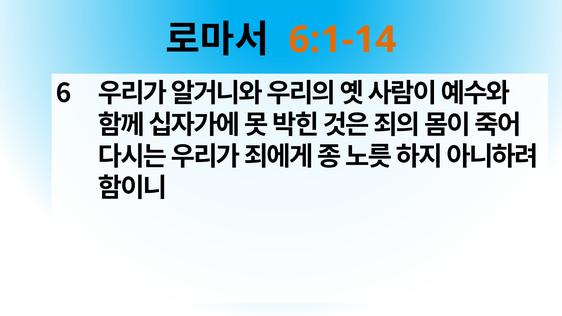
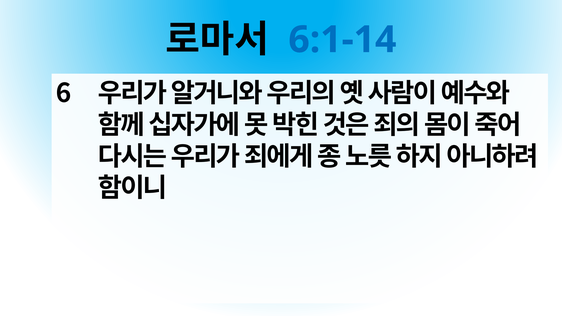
6:1-14 colour: orange -> blue
